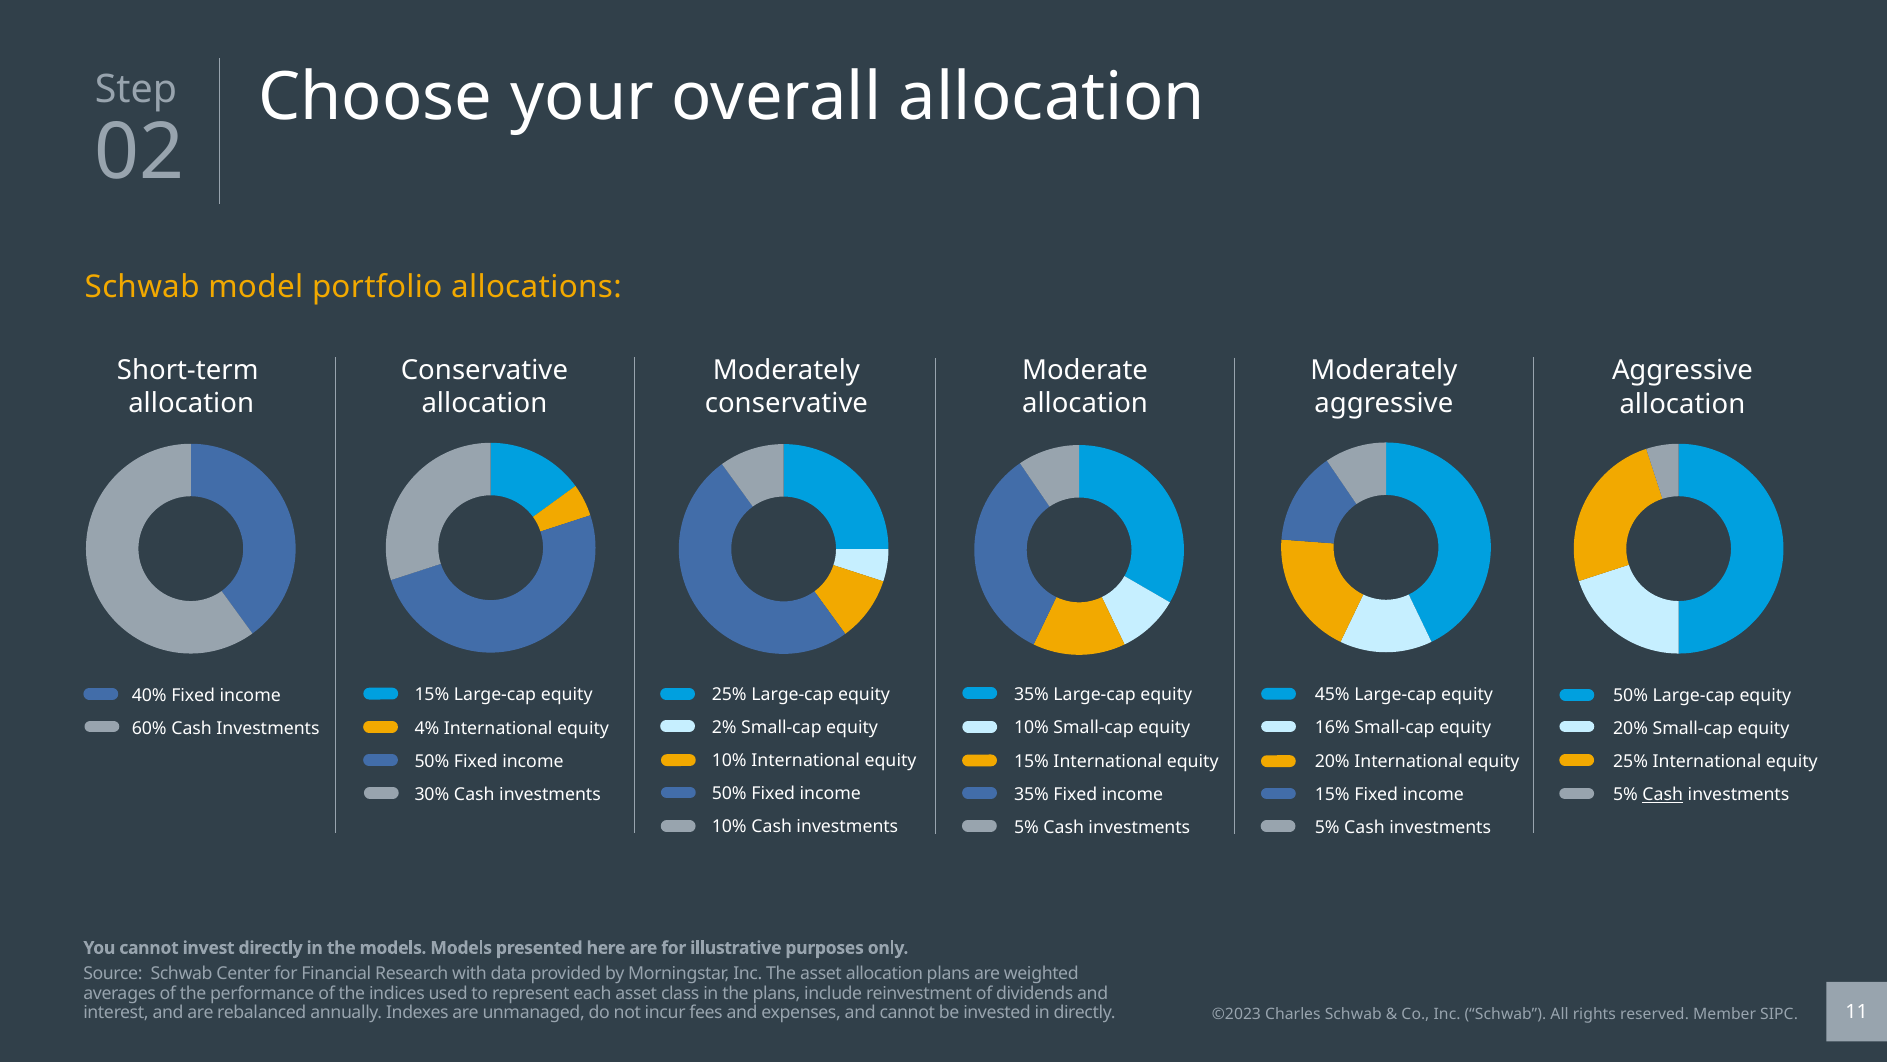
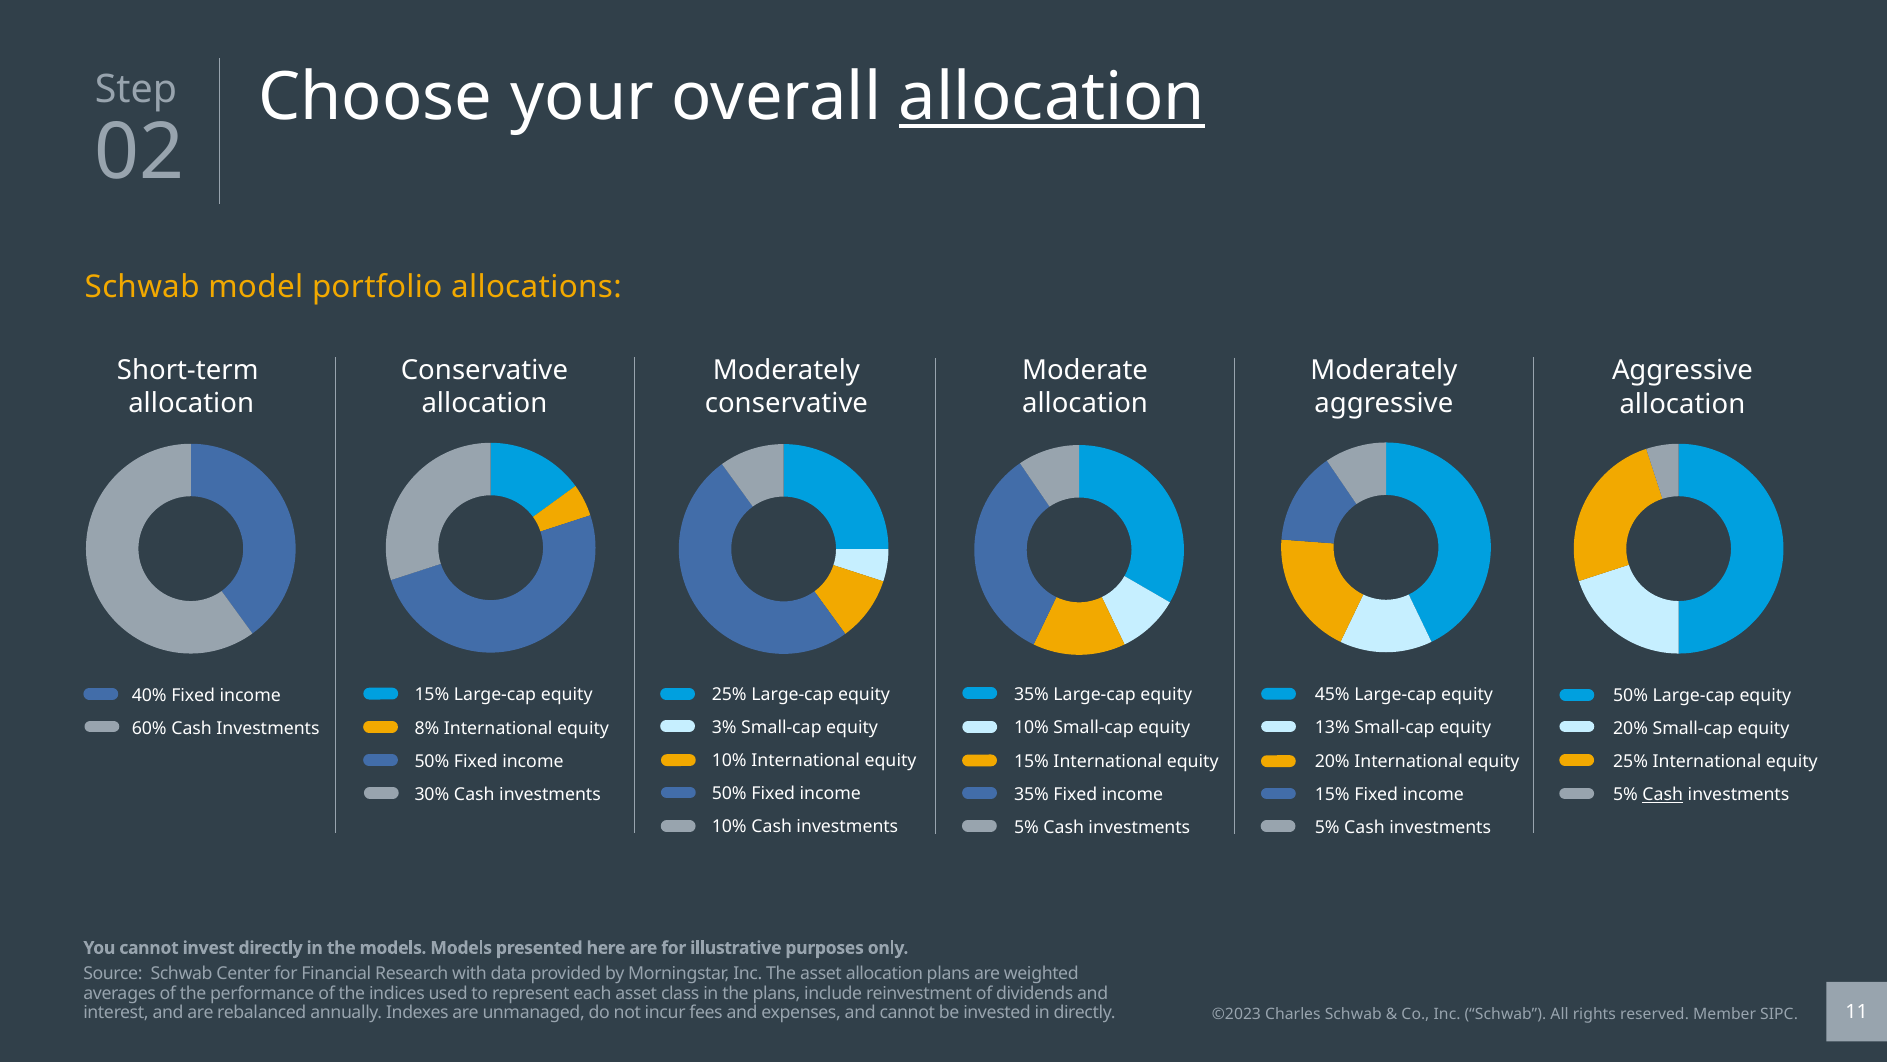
allocation at (1052, 97) underline: none -> present
2%: 2% -> 3%
4%: 4% -> 8%
16%: 16% -> 13%
